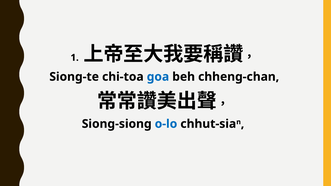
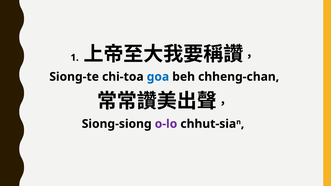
o-lo colour: blue -> purple
